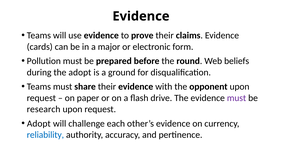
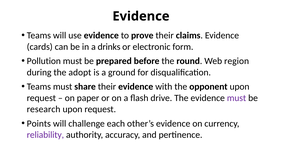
major: major -> drinks
beliefs: beliefs -> region
Adopt at (39, 123): Adopt -> Points
reliability colour: blue -> purple
